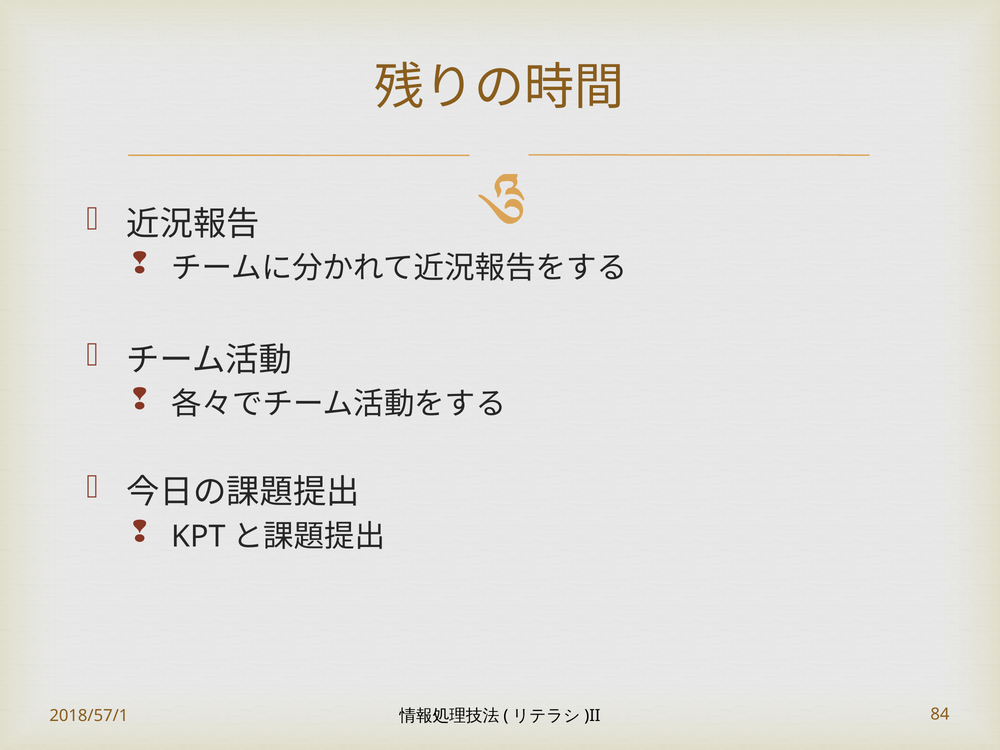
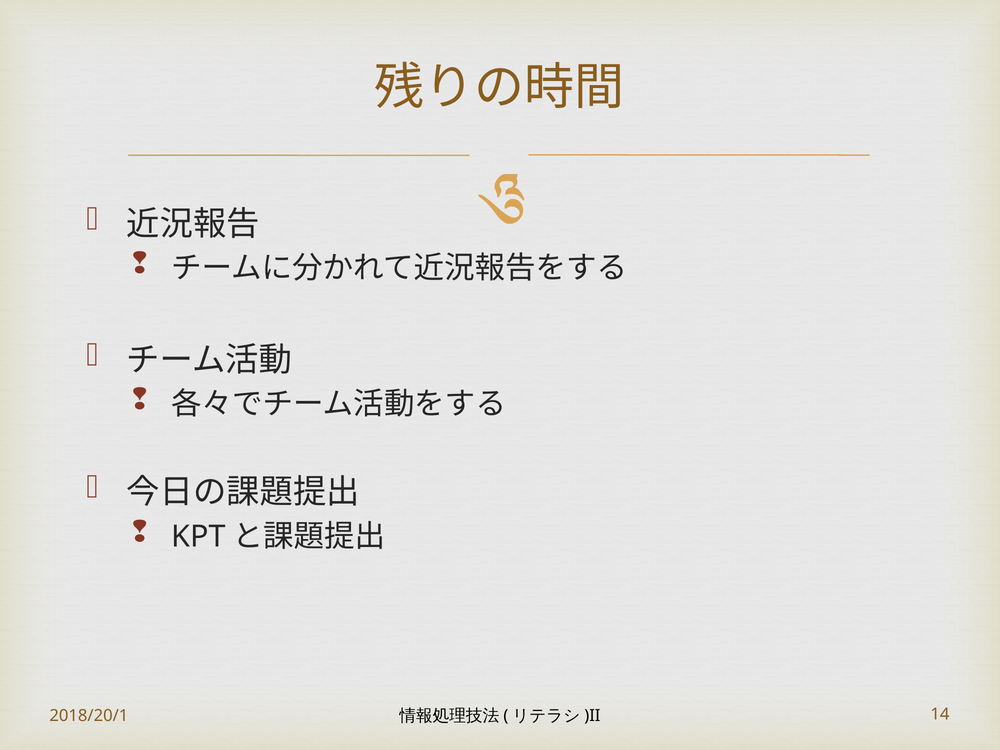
2018/57/1: 2018/57/1 -> 2018/20/1
84: 84 -> 14
